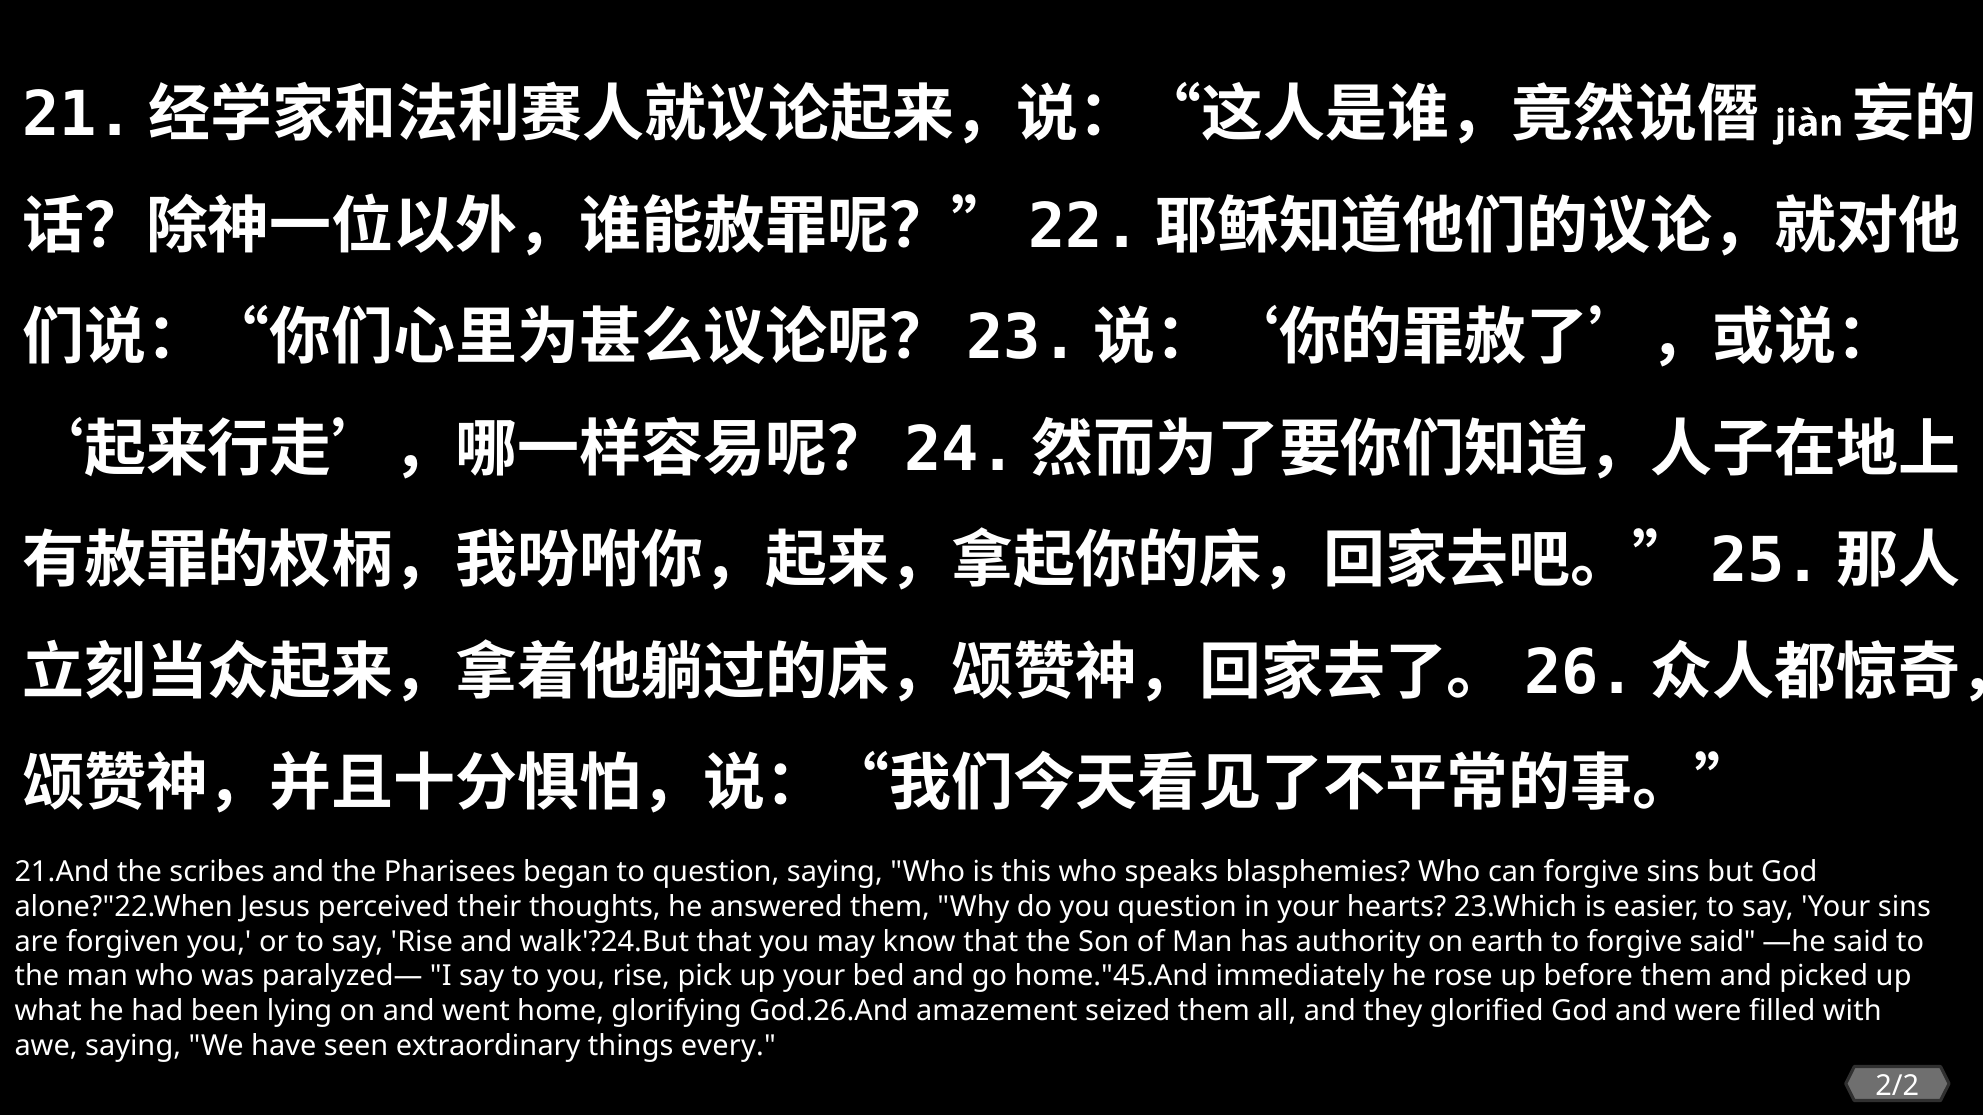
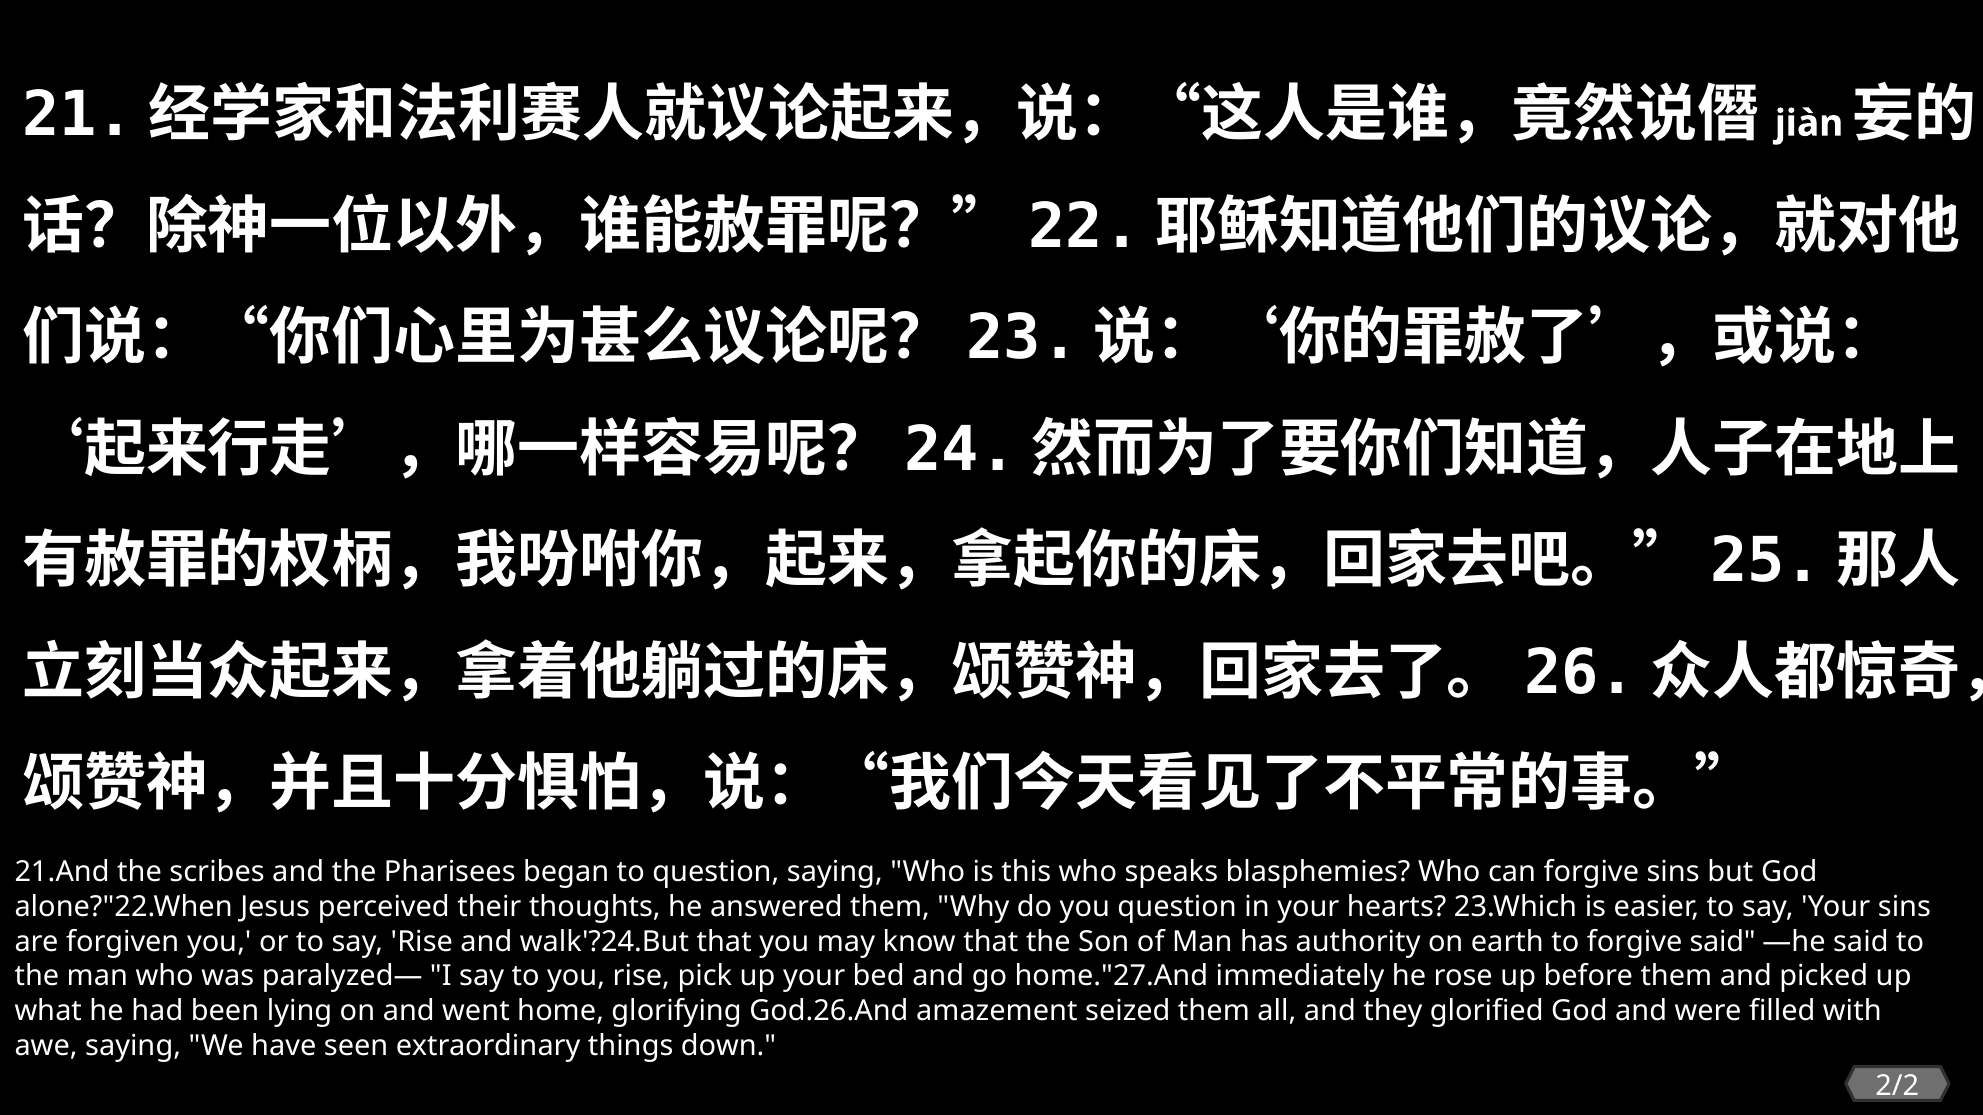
home."45.And: home."45.And -> home."27.And
every: every -> down
